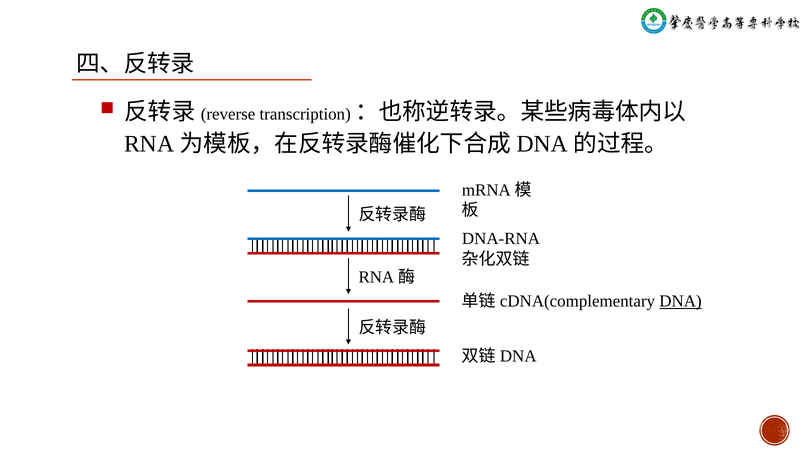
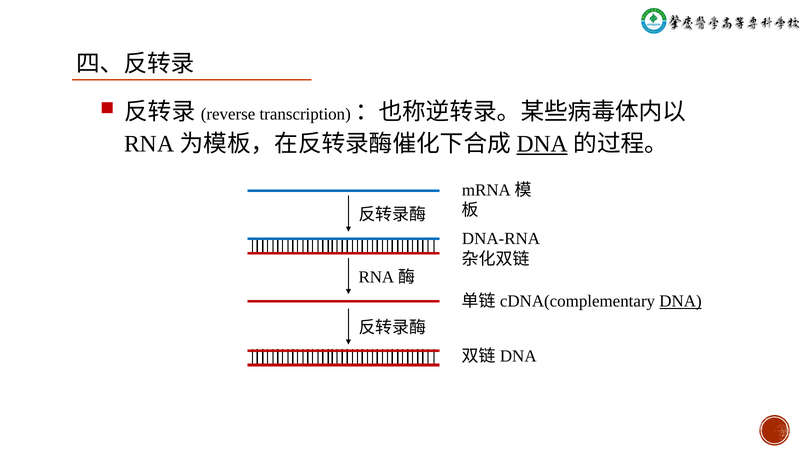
DNA at (542, 144) underline: none -> present
